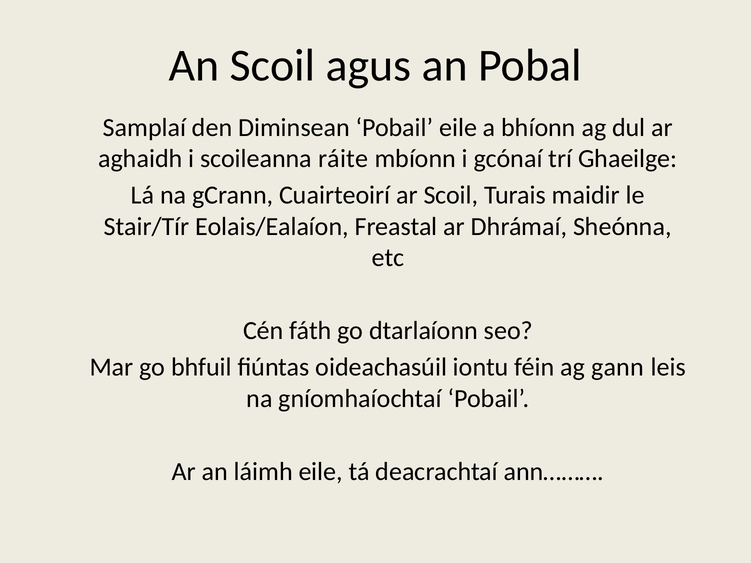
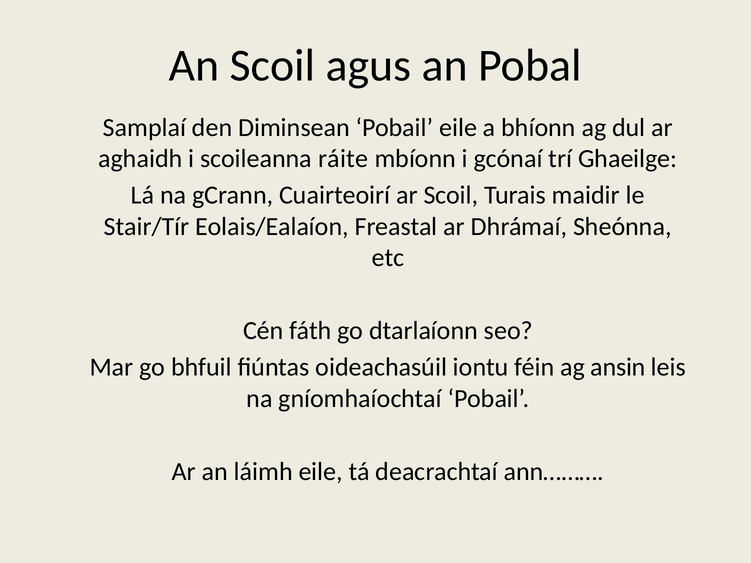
gann: gann -> ansin
